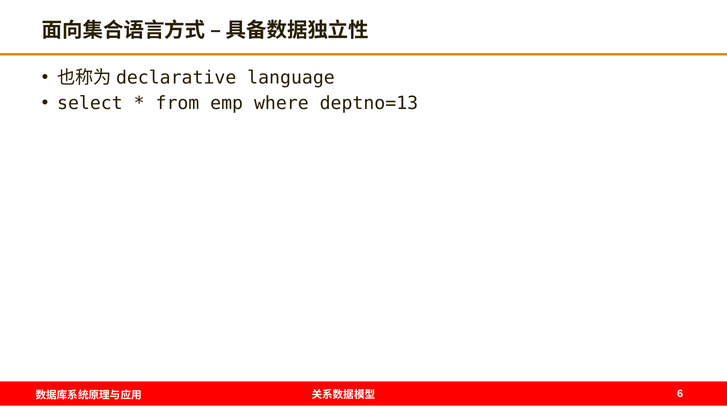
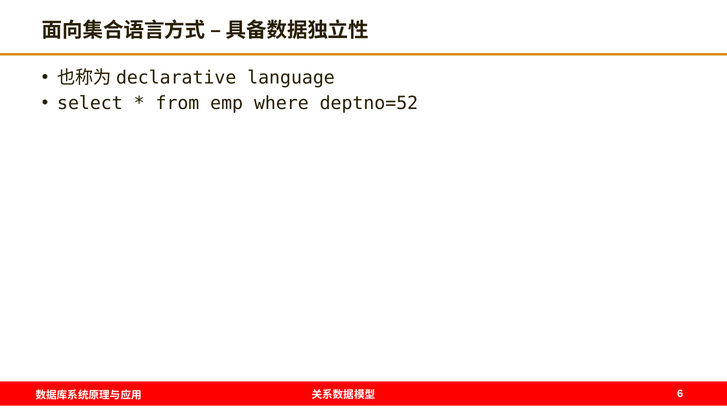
deptno=13: deptno=13 -> deptno=52
